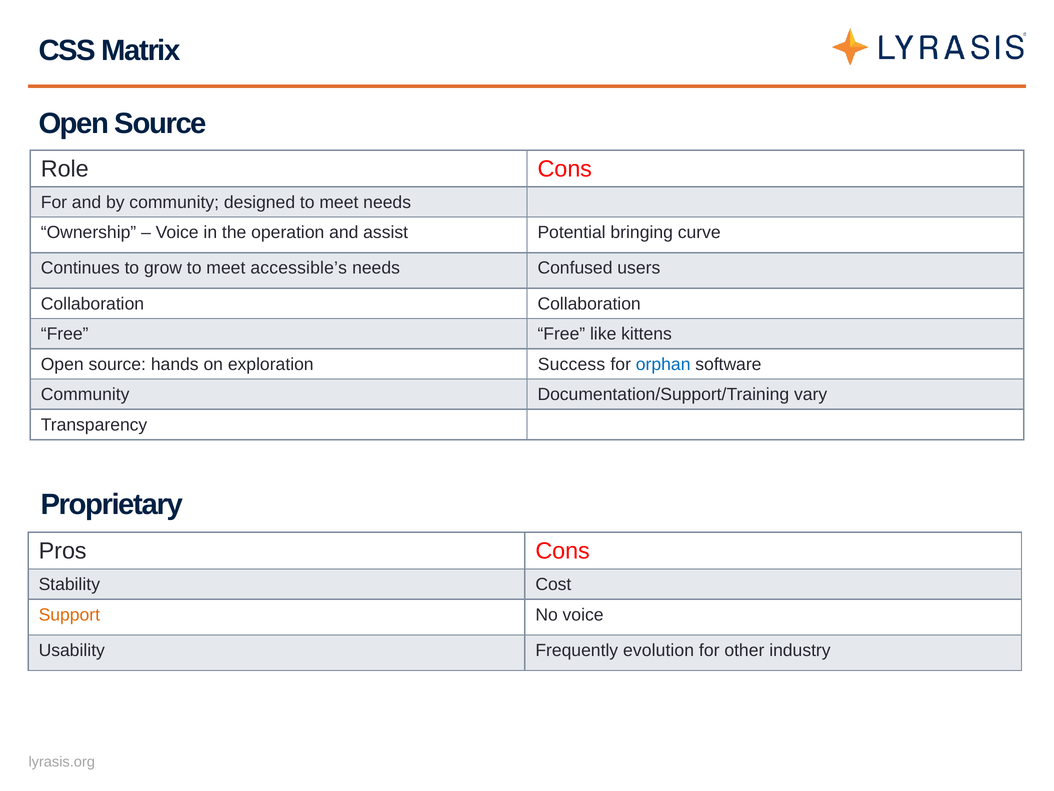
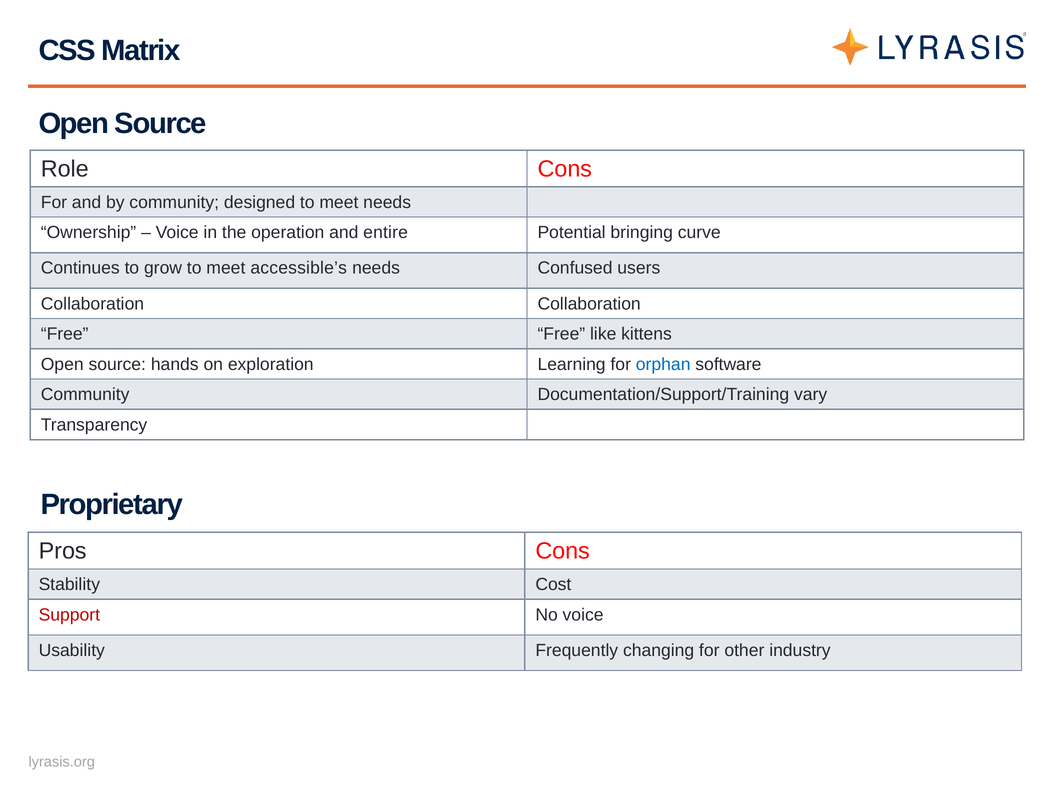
assist: assist -> entire
Success: Success -> Learning
Support colour: orange -> red
evolution: evolution -> changing
